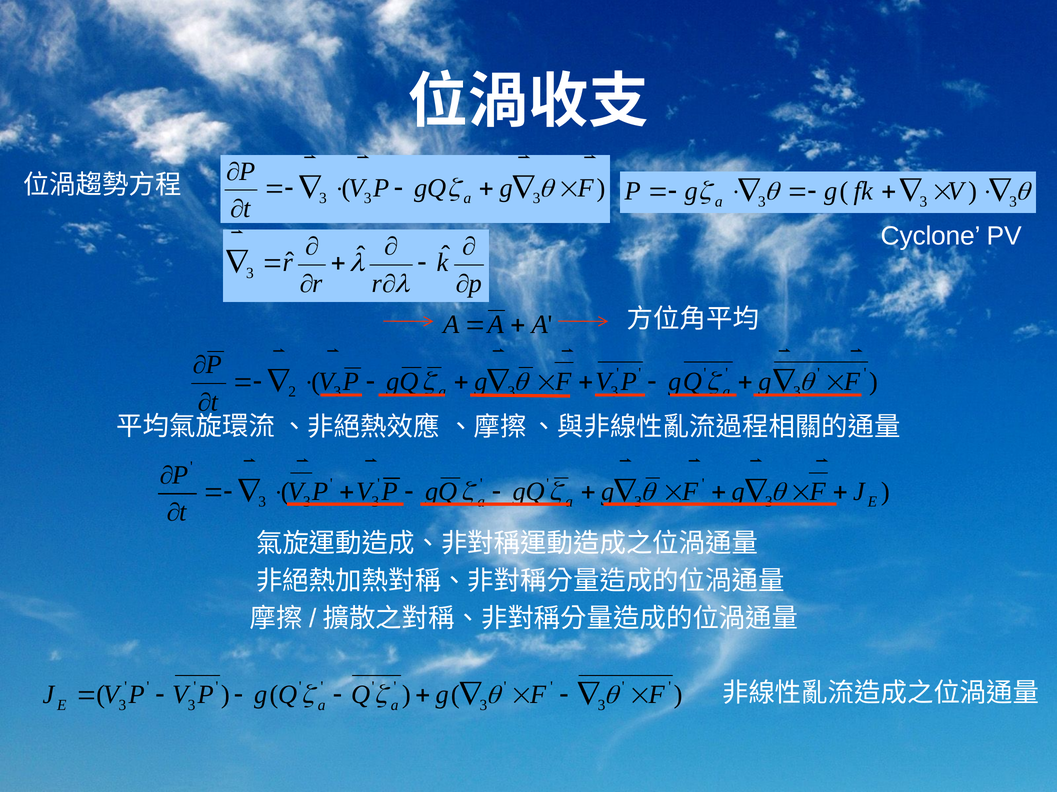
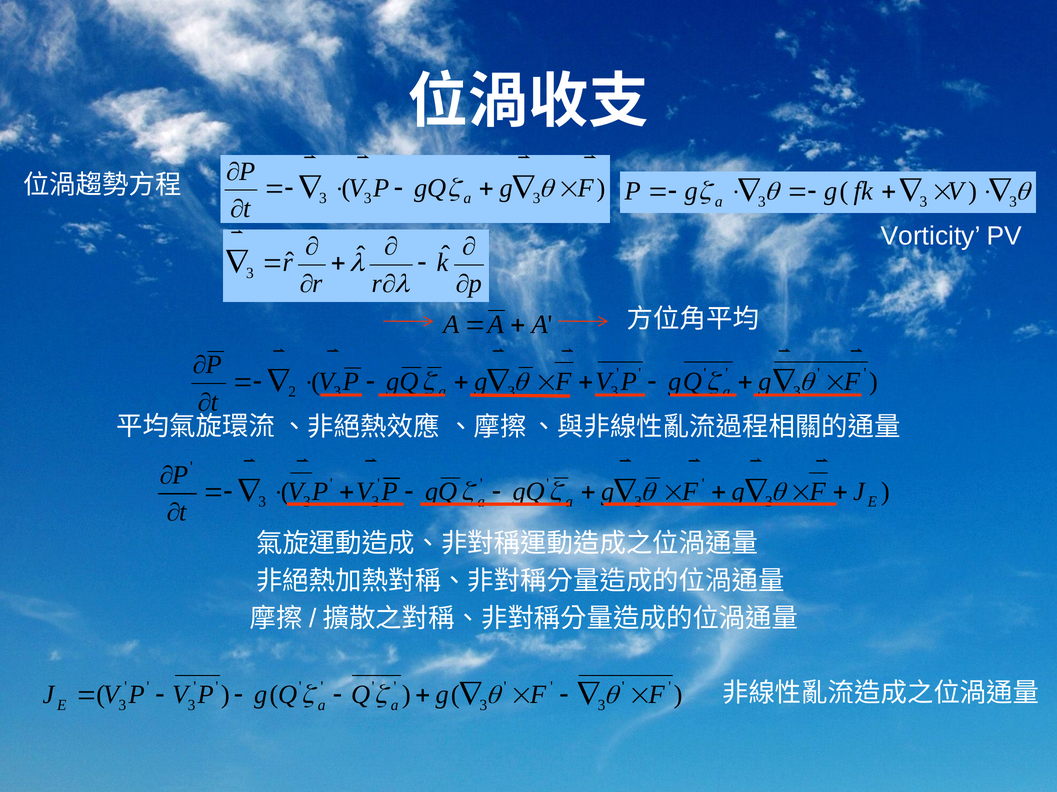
Cyclone: Cyclone -> Vorticity
